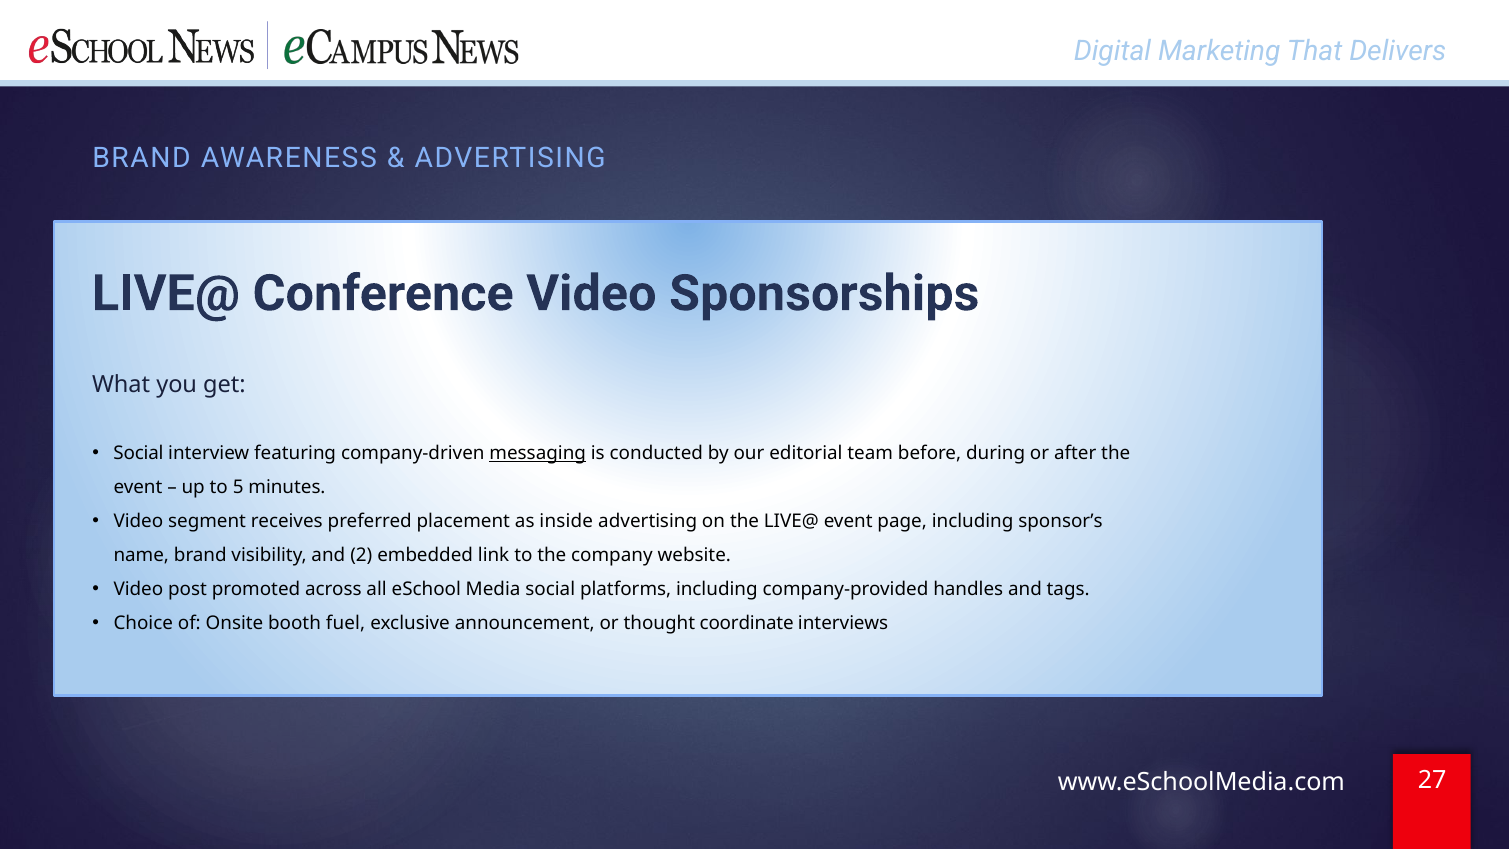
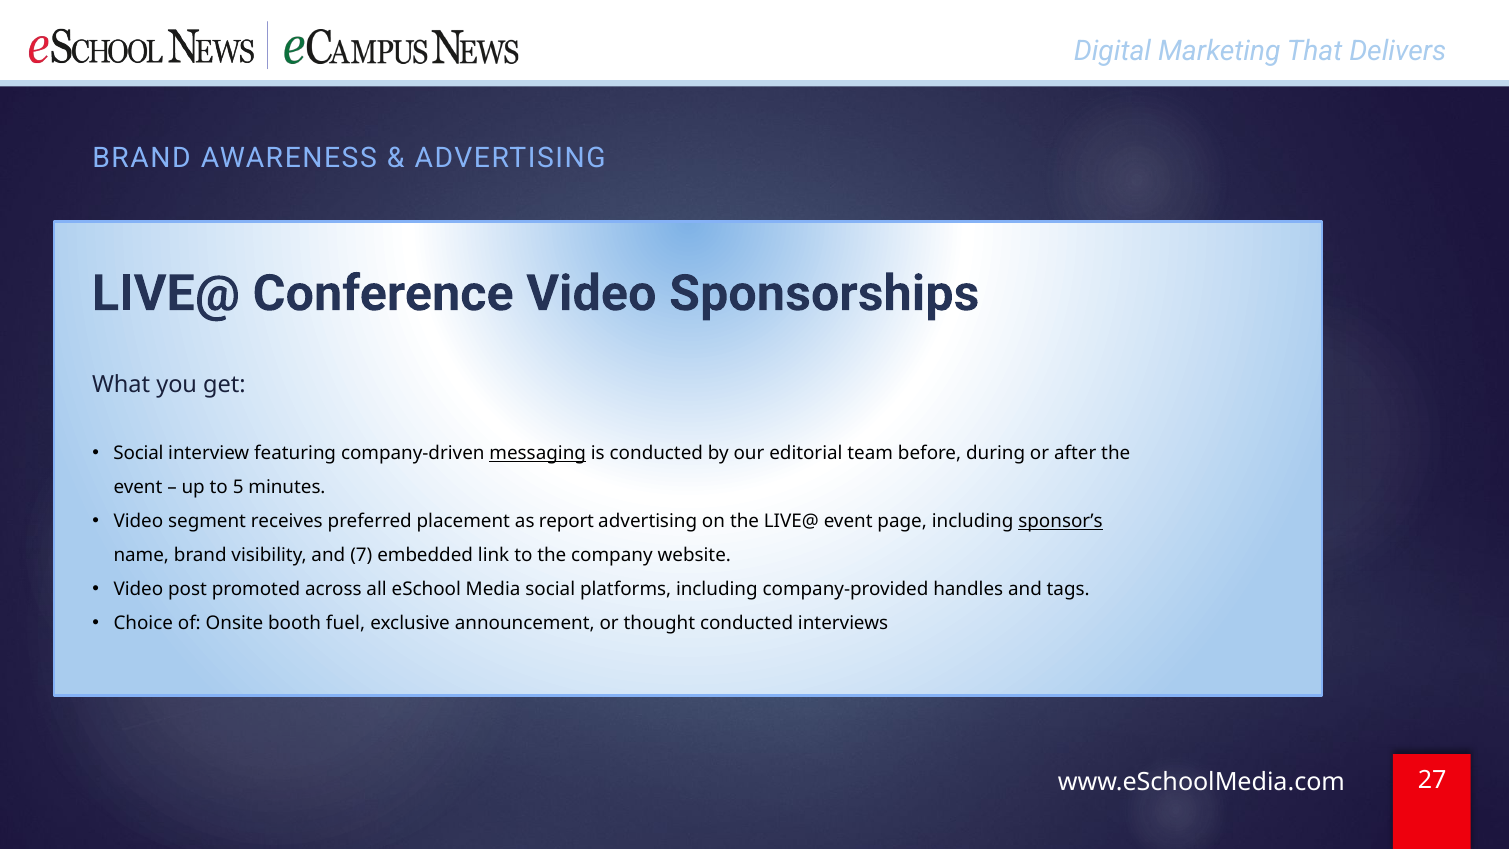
inside: inside -> report
sponsor’s underline: none -> present
2: 2 -> 7
thought coordinate: coordinate -> conducted
